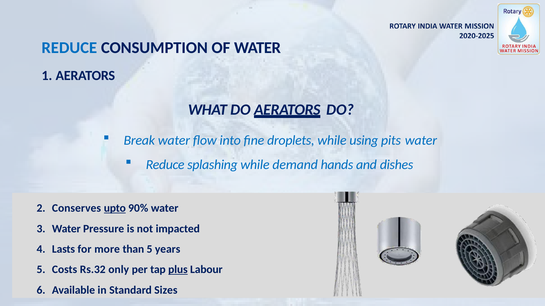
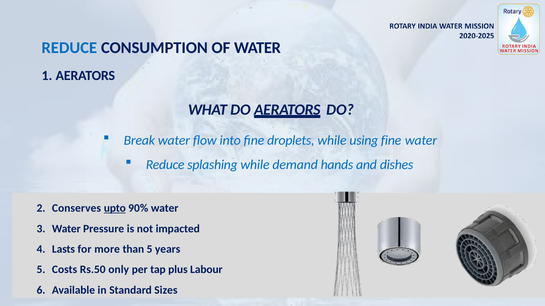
using pits: pits -> fine
Rs.32: Rs.32 -> Rs.50
plus underline: present -> none
